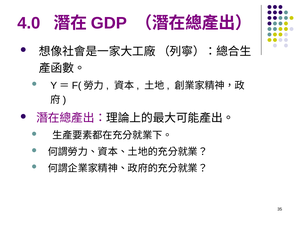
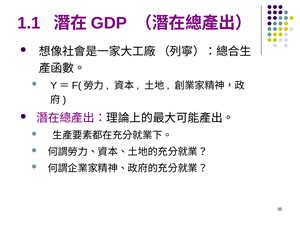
4.0: 4.0 -> 1.1
